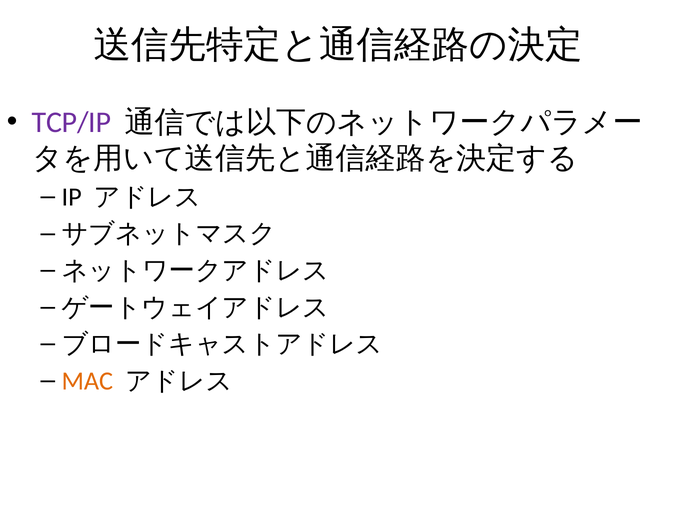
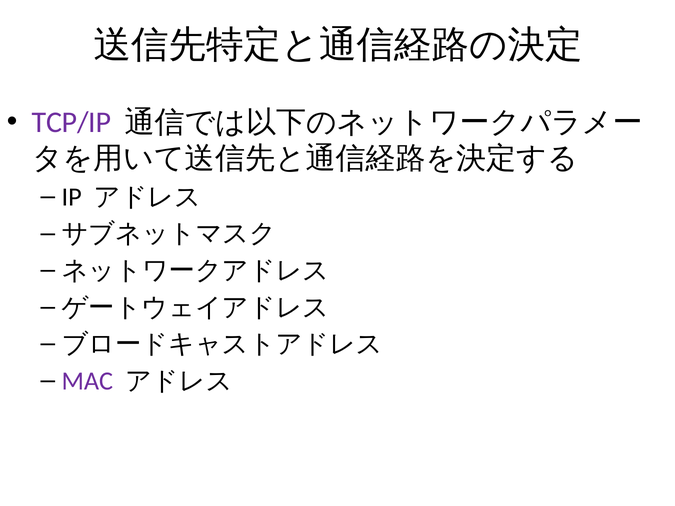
MAC colour: orange -> purple
